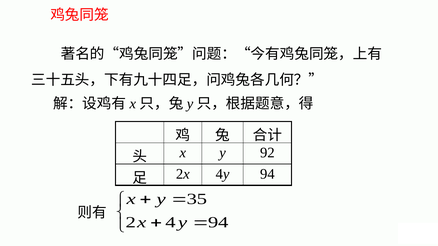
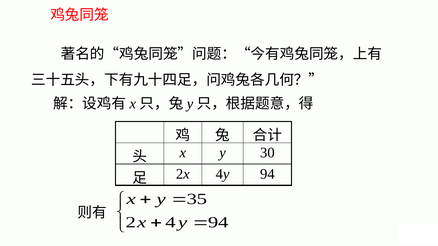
92: 92 -> 30
